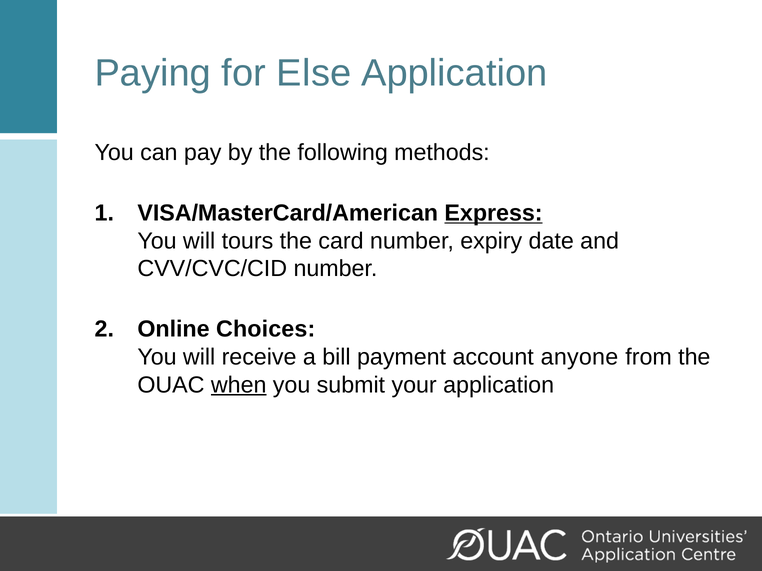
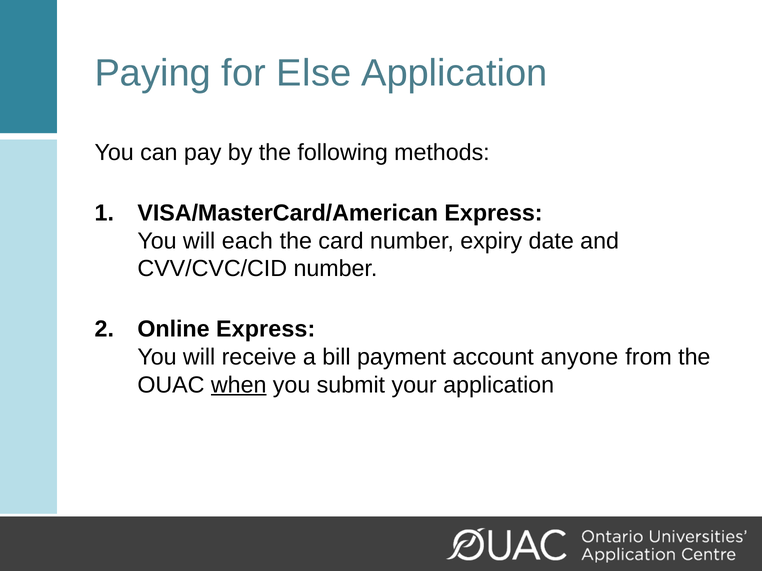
Express at (494, 213) underline: present -> none
tours: tours -> each
Online Choices: Choices -> Express
